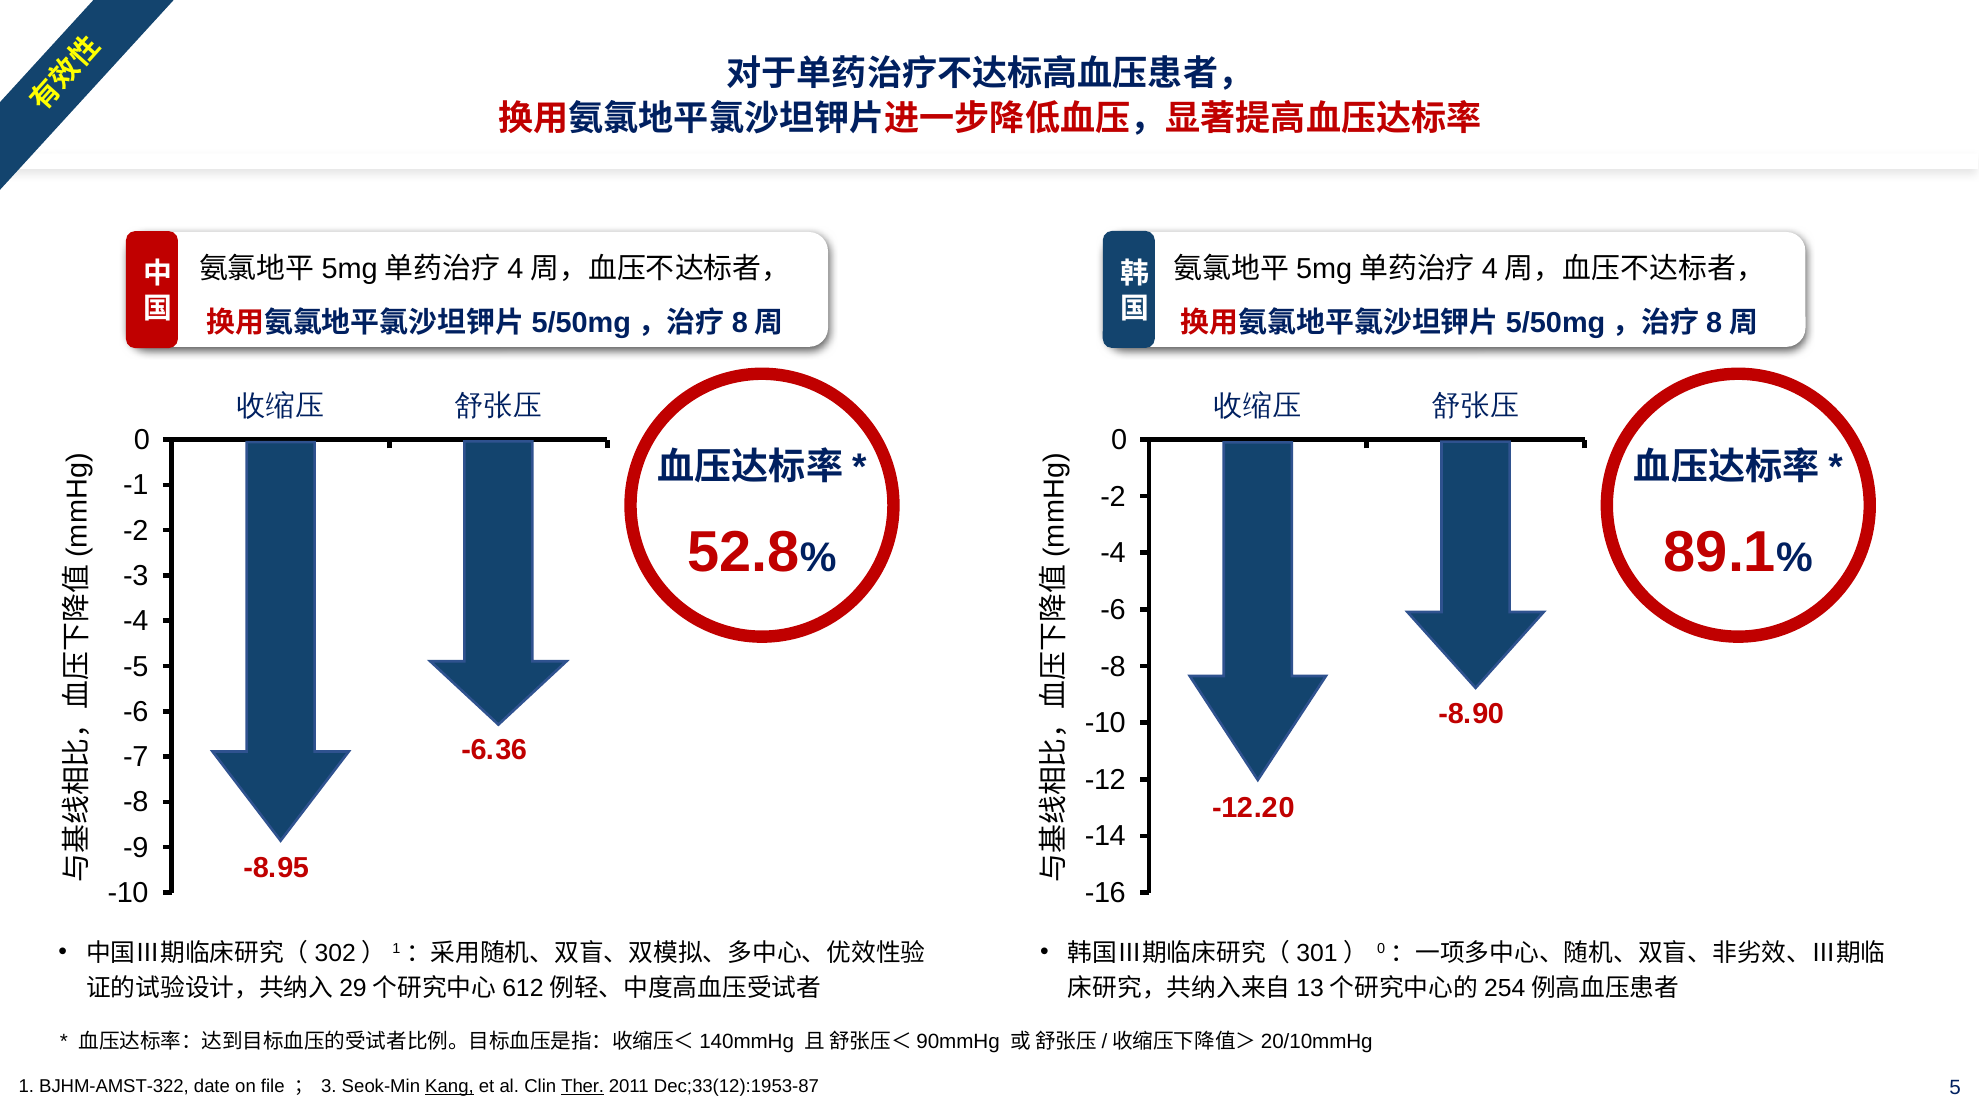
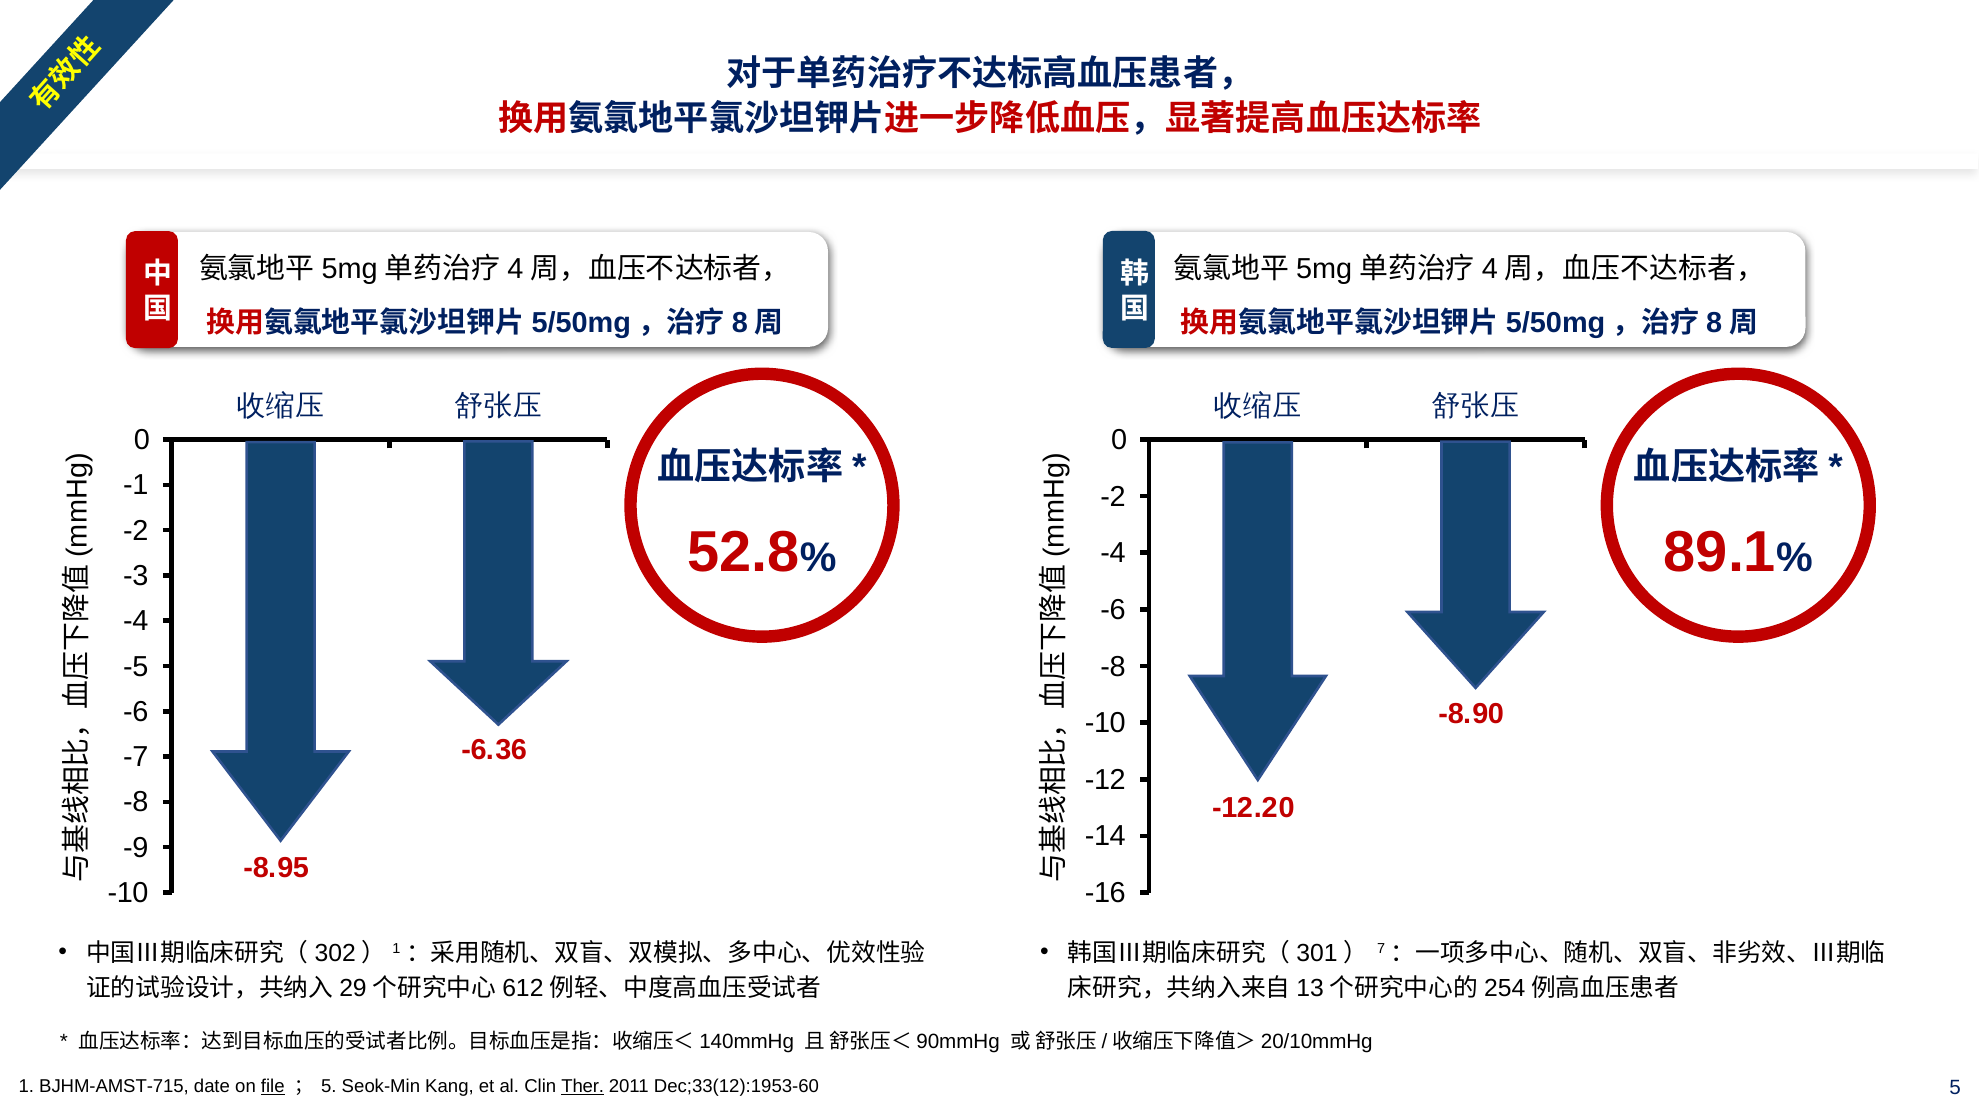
0 at (1381, 949): 0 -> 7
BJHM-AMST-322: BJHM-AMST-322 -> BJHM-AMST-715
file underline: none -> present
3 at (329, 1087): 3 -> 5
Kang underline: present -> none
Dec;33(12):1953-87: Dec;33(12):1953-87 -> Dec;33(12):1953-60
